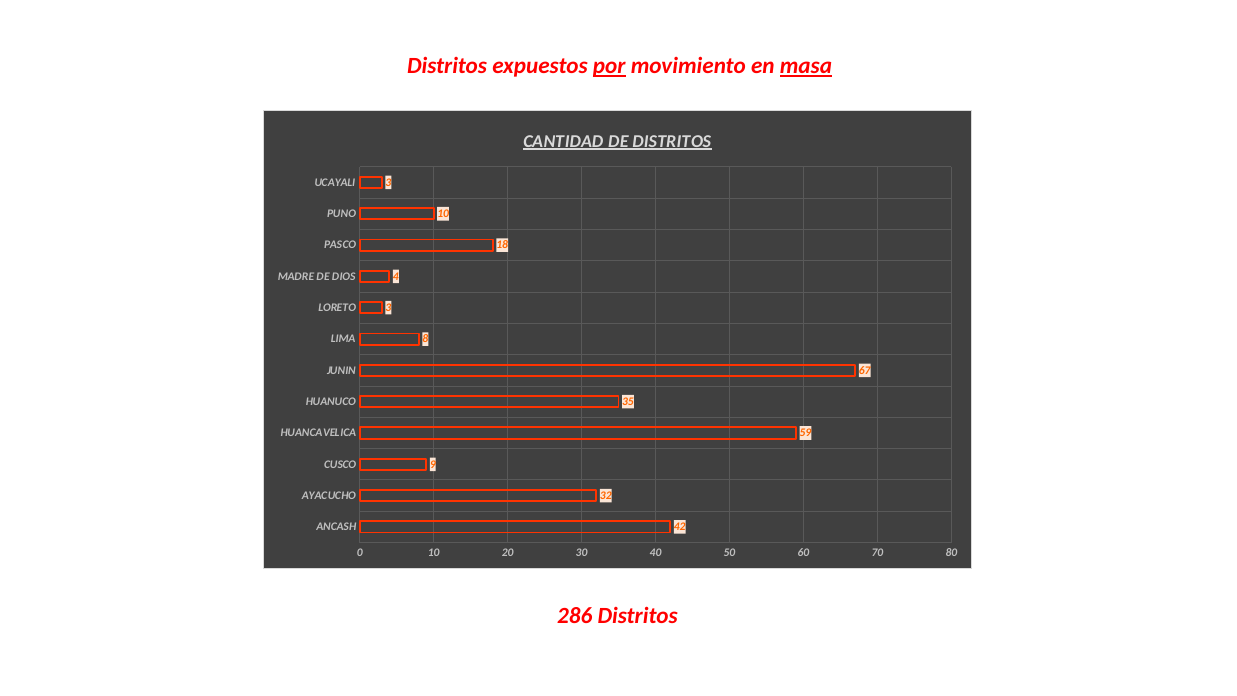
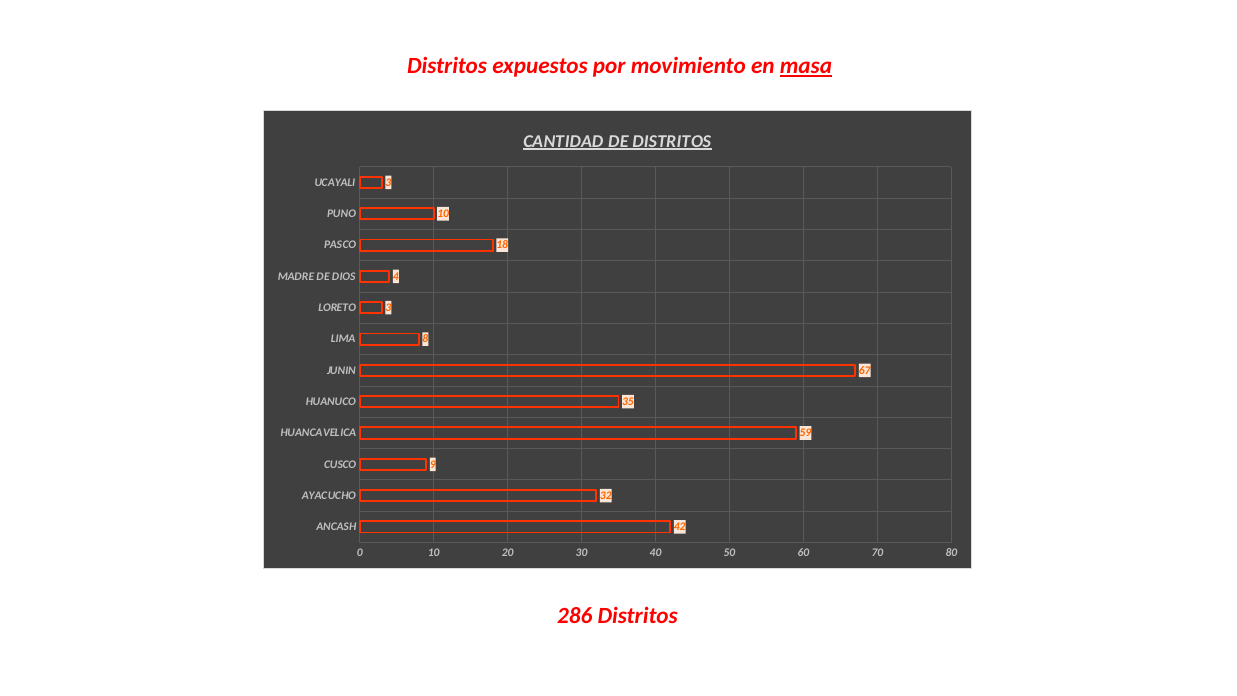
por underline: present -> none
